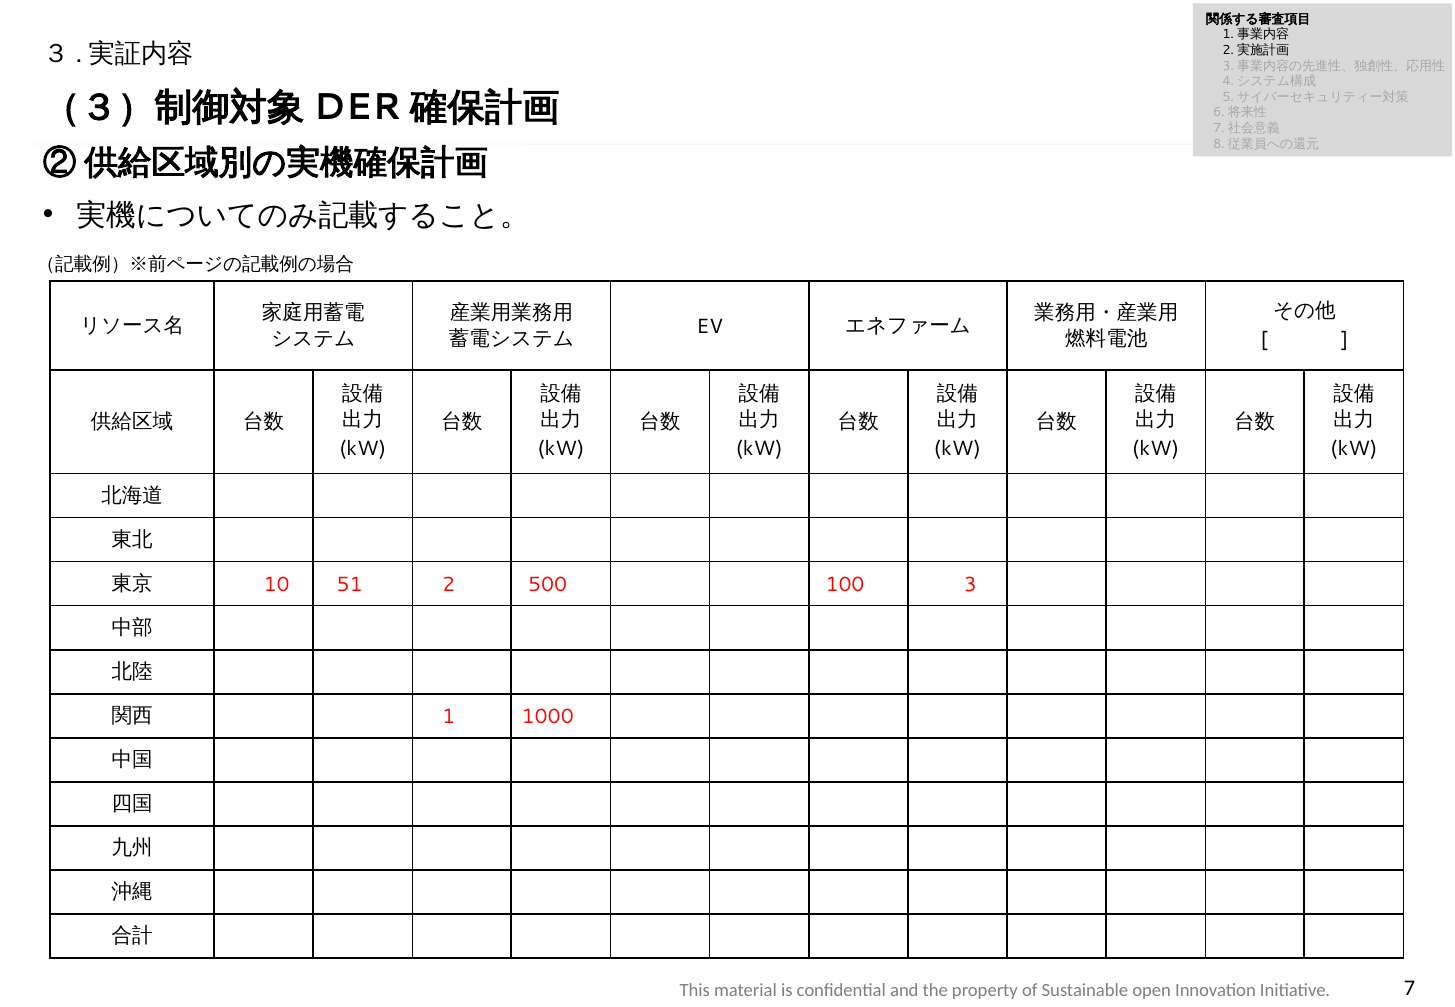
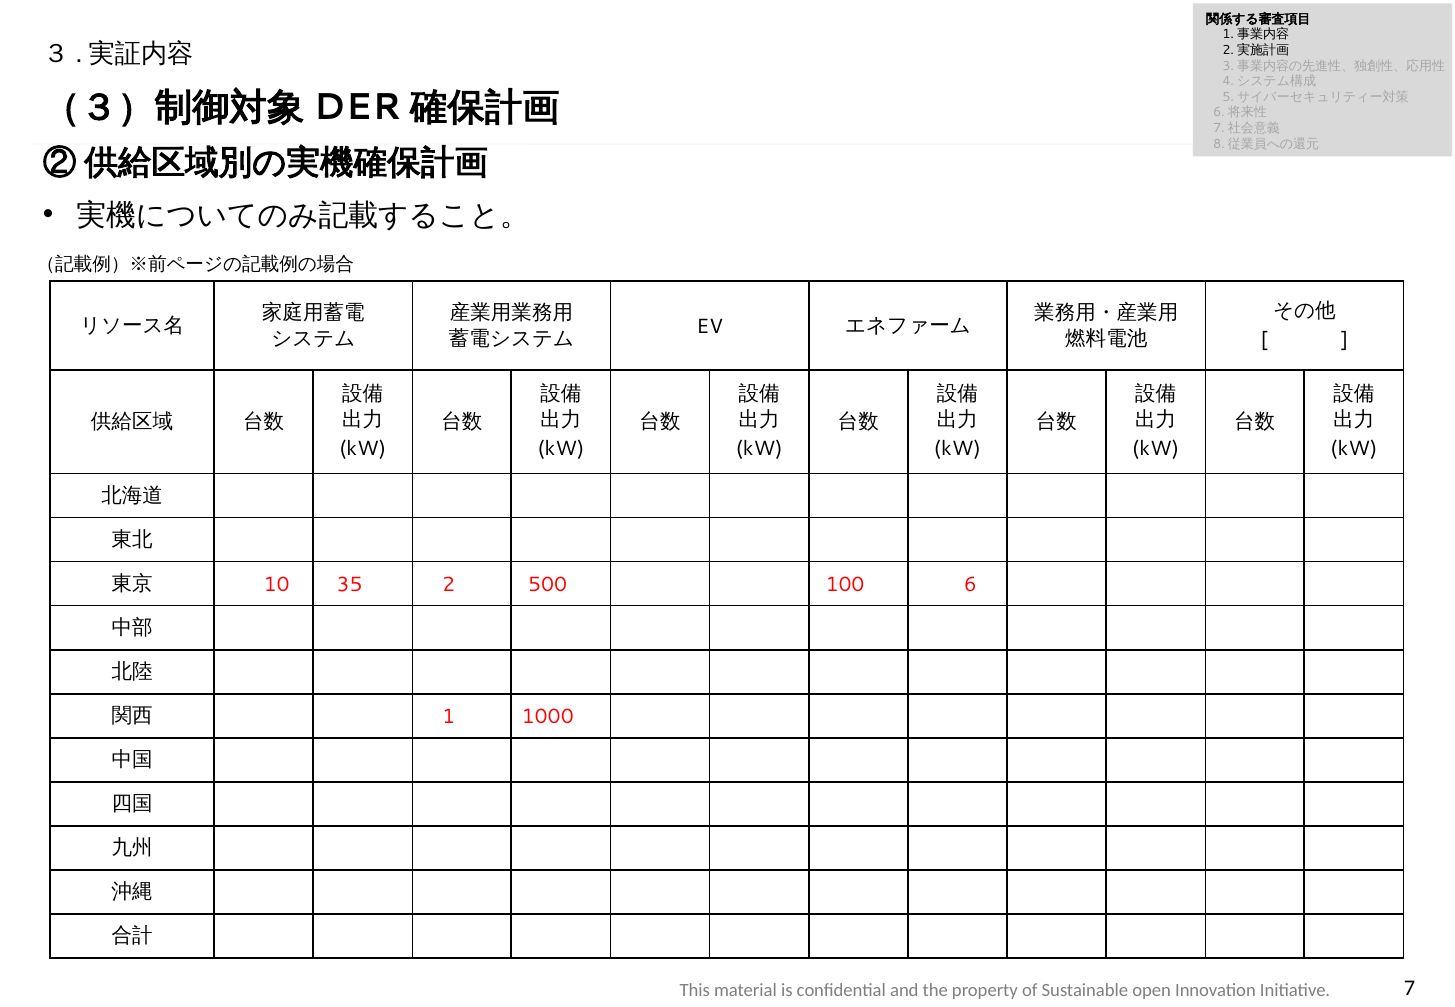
51: 51 -> 35
3: 3 -> 6
